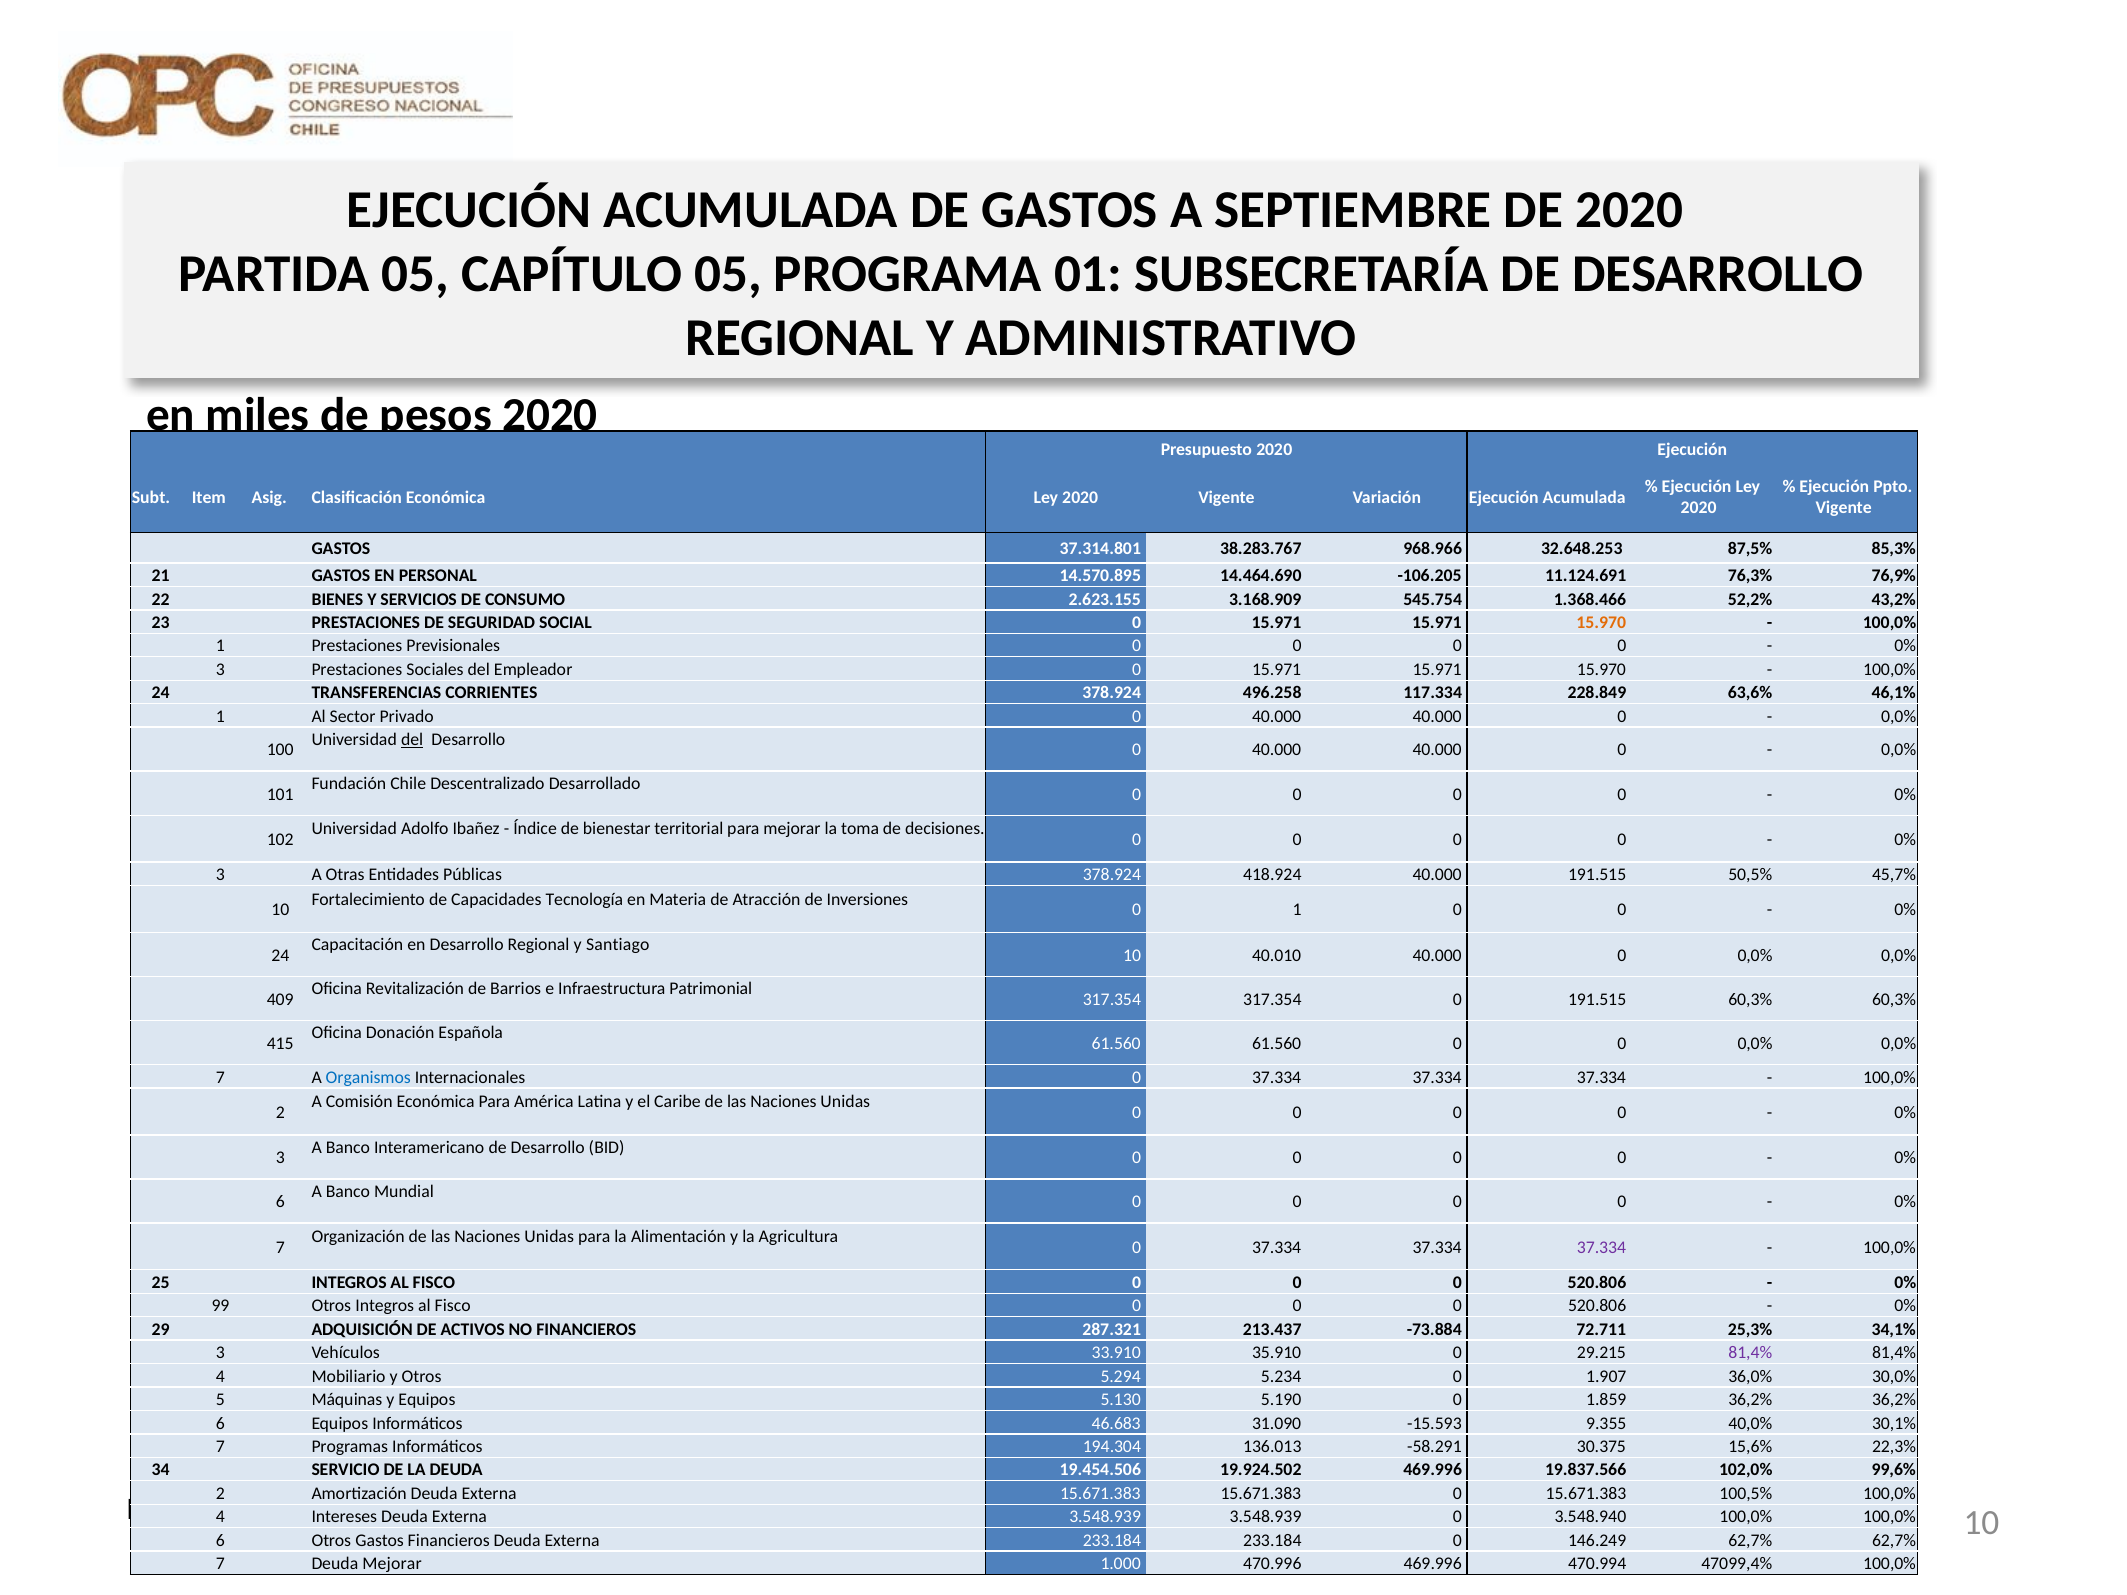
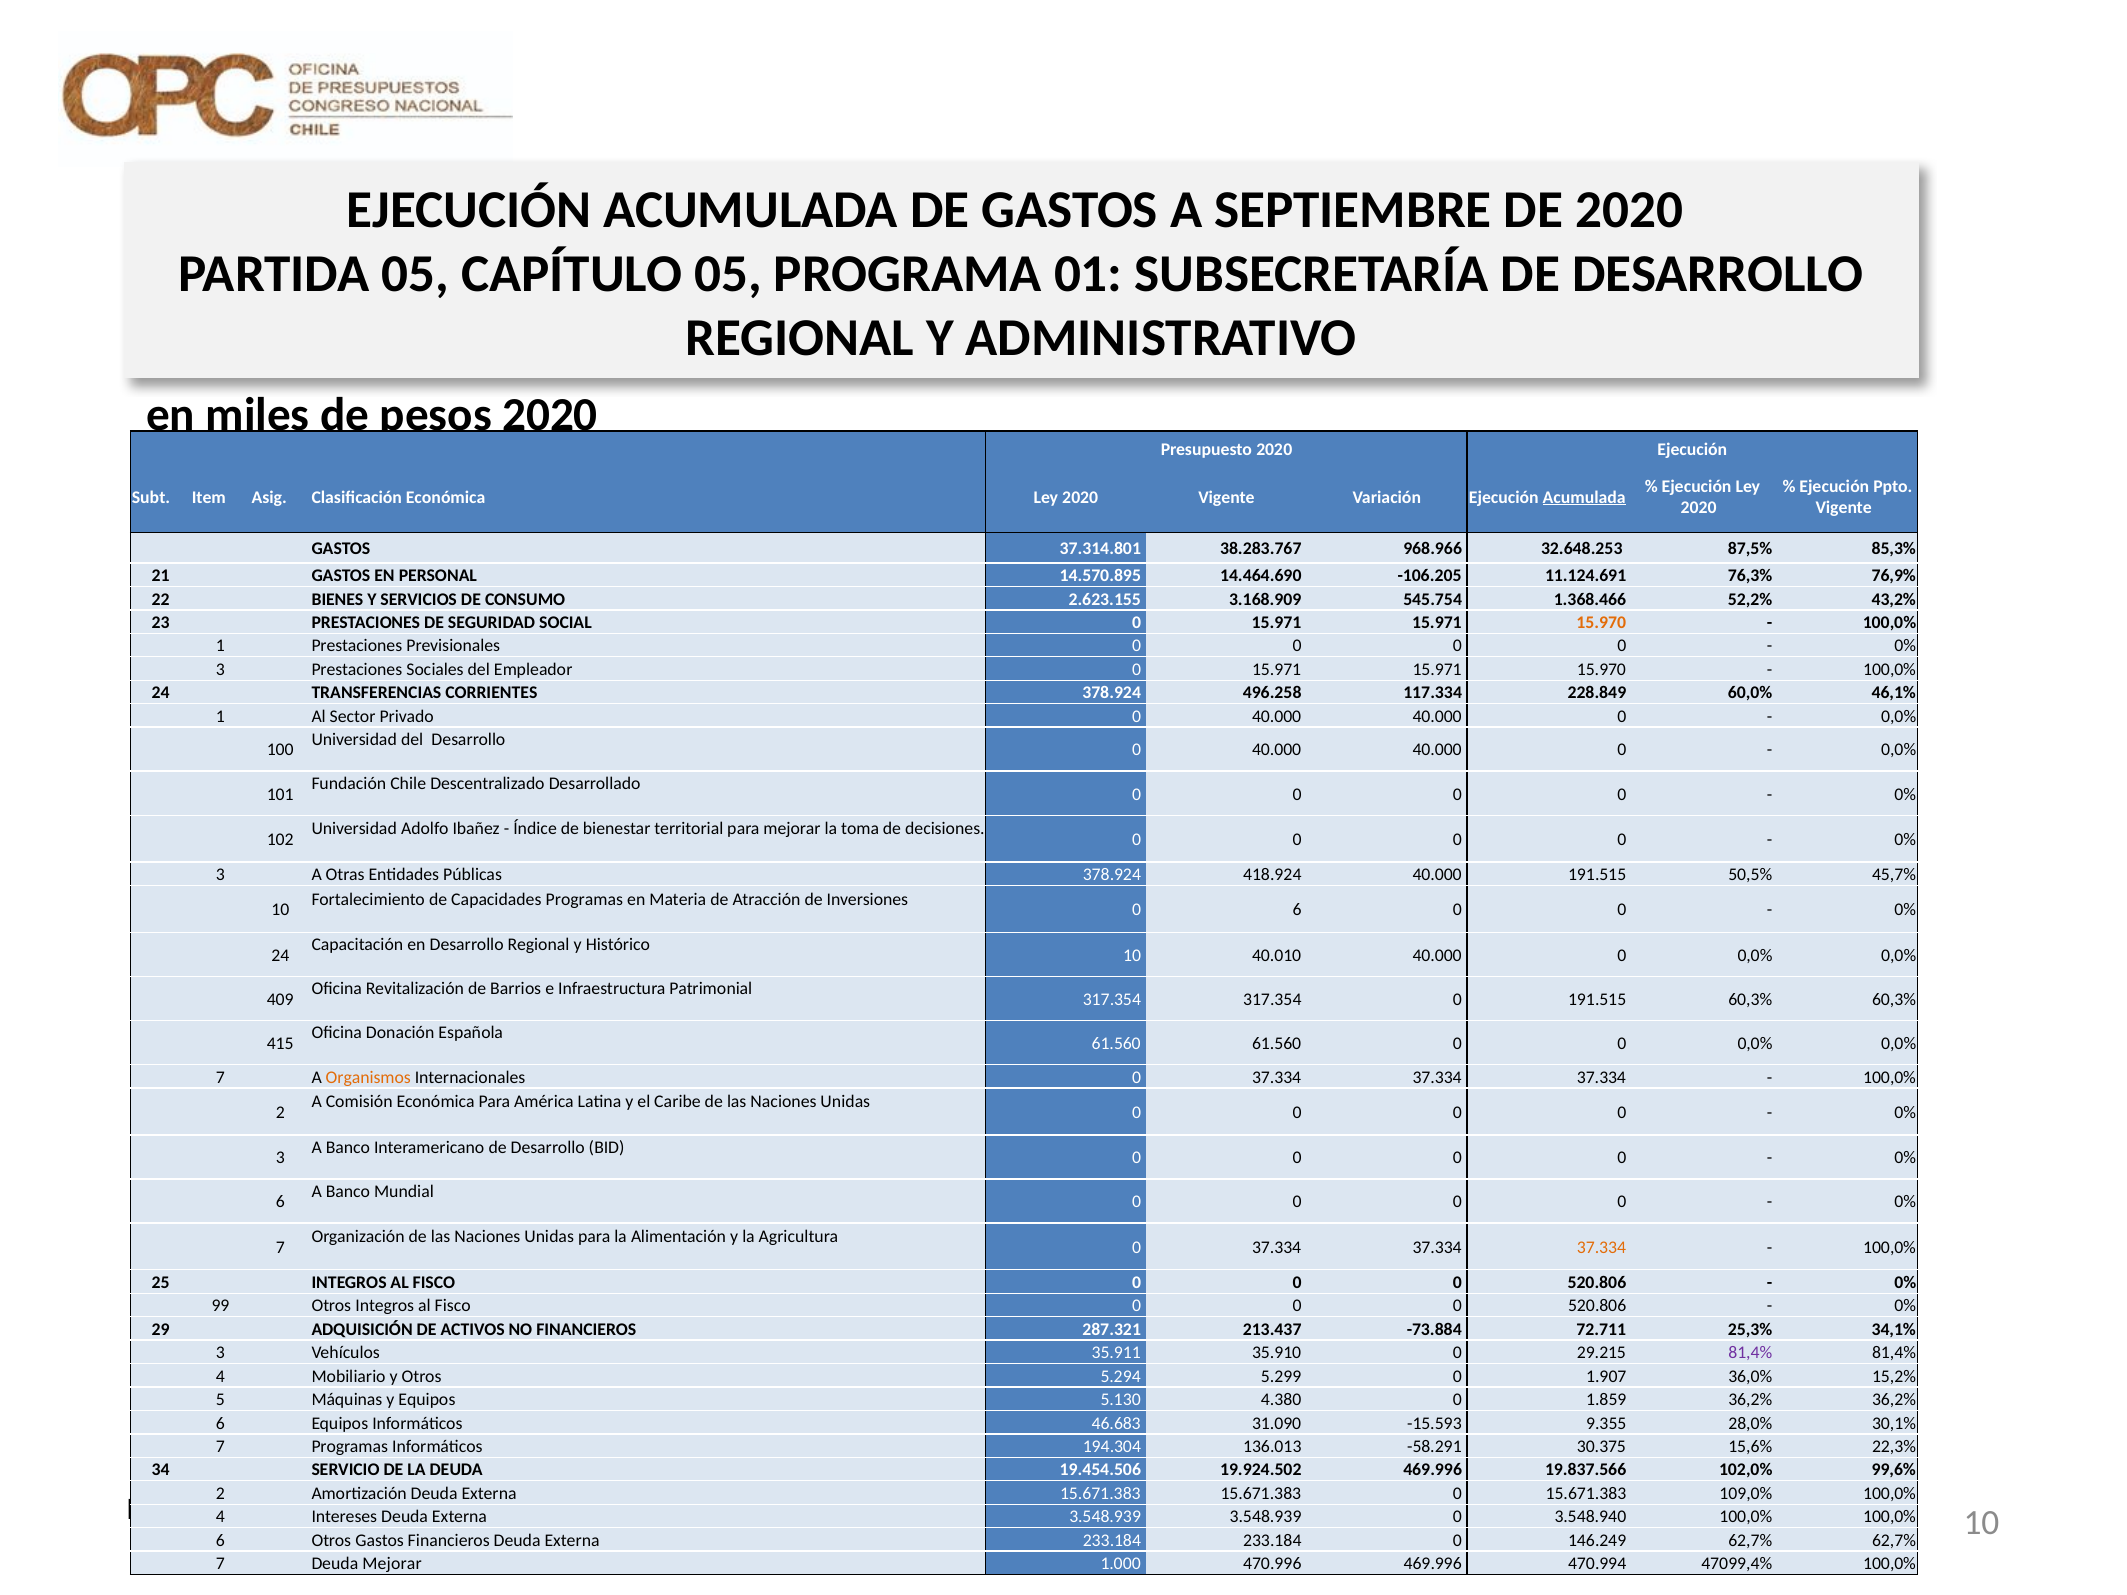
Acumulada at (1584, 497) underline: none -> present
63,6%: 63,6% -> 60,0%
del at (412, 740) underline: present -> none
Capacidades Tecnología: Tecnología -> Programas
0 1: 1 -> 6
Santiago: Santiago -> Histórico
Organismos colour: blue -> orange
37.334 at (1601, 1248) colour: purple -> orange
33.910: 33.910 -> 35.911
5.234: 5.234 -> 5.299
30,0%: 30,0% -> 15,2%
5.190: 5.190 -> 4.380
40,0%: 40,0% -> 28,0%
100,5%: 100,5% -> 109,0%
